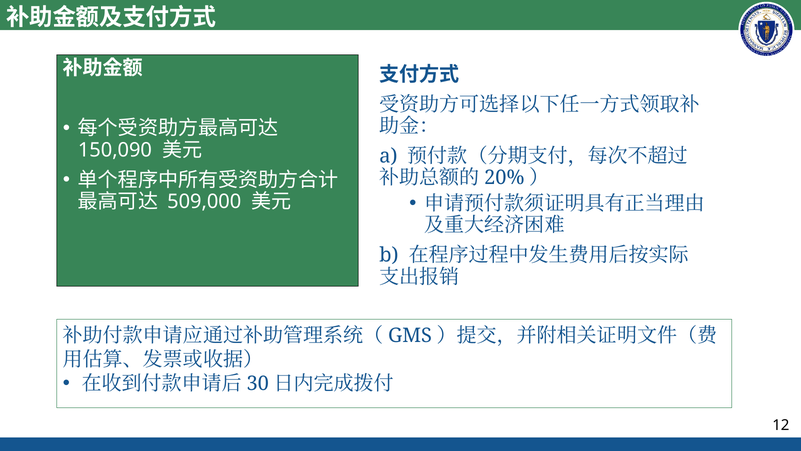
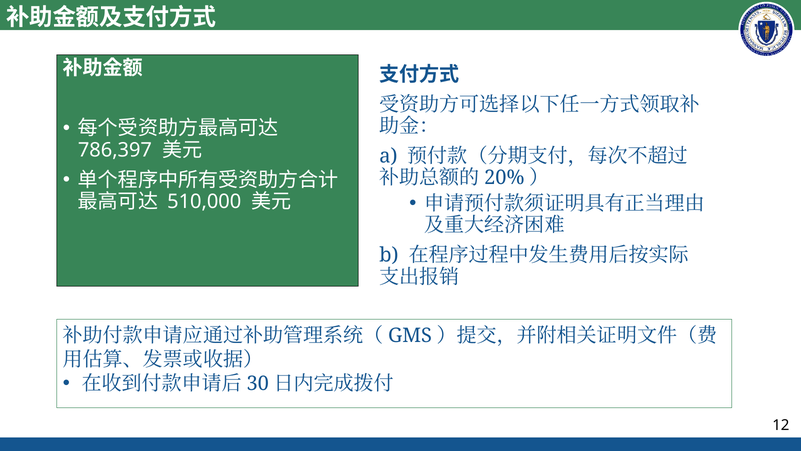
150,090: 150,090 -> 786,397
509,000: 509,000 -> 510,000
